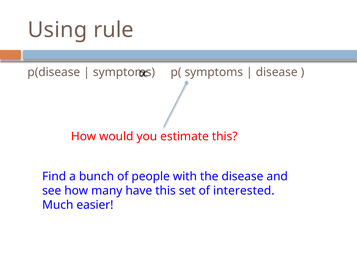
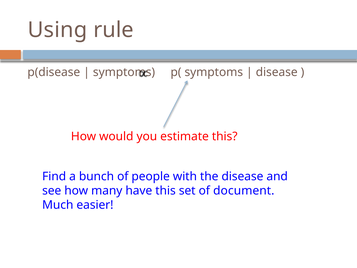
interested: interested -> document
